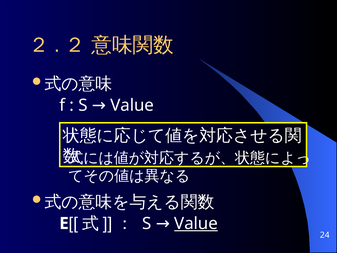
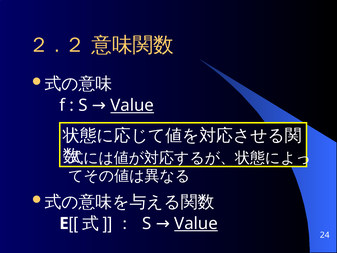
Value at (132, 105) underline: none -> present
